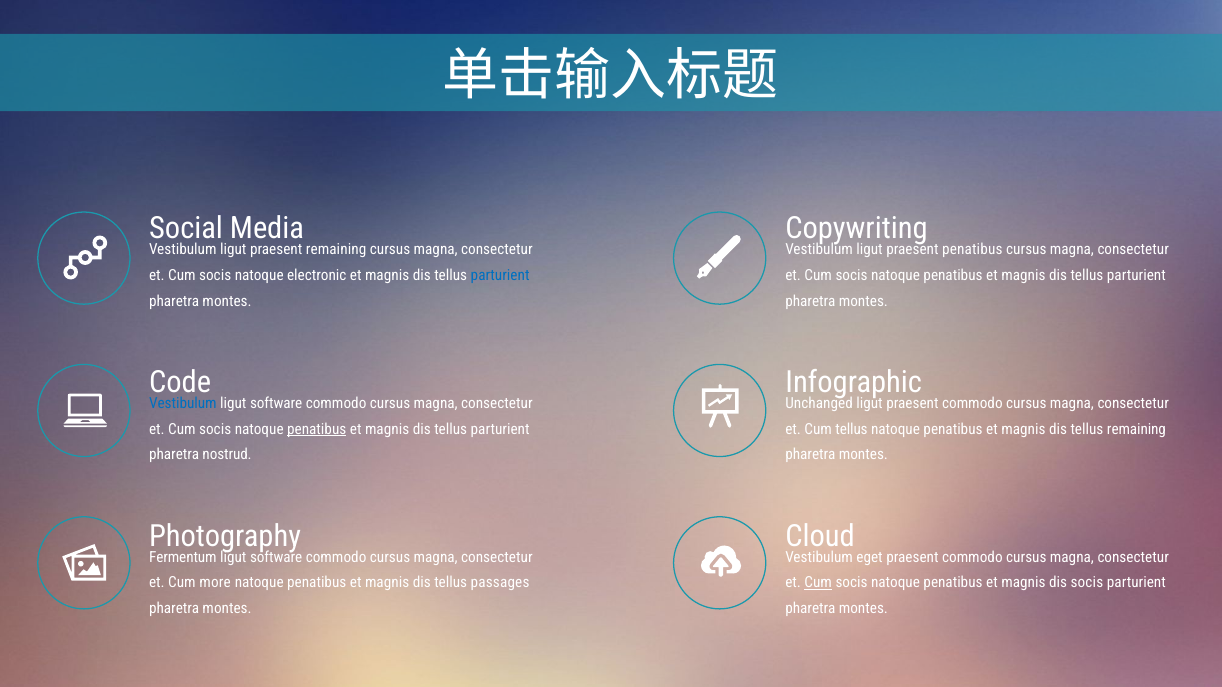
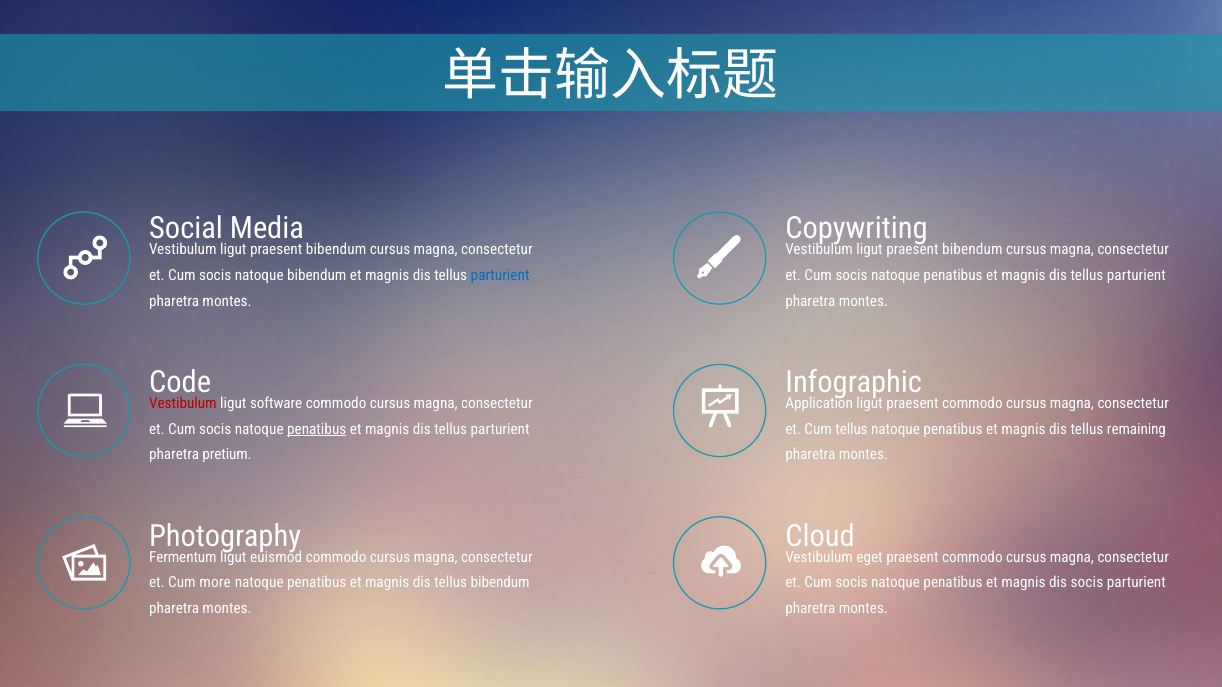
remaining at (336, 250): remaining -> bibendum
penatibus at (972, 250): penatibus -> bibendum
natoque electronic: electronic -> bibendum
Vestibulum at (183, 404) colour: blue -> red
Unchanged: Unchanged -> Application
nostrud: nostrud -> pretium
software at (276, 557): software -> euismod
tellus passages: passages -> bibendum
Cum at (818, 583) underline: present -> none
